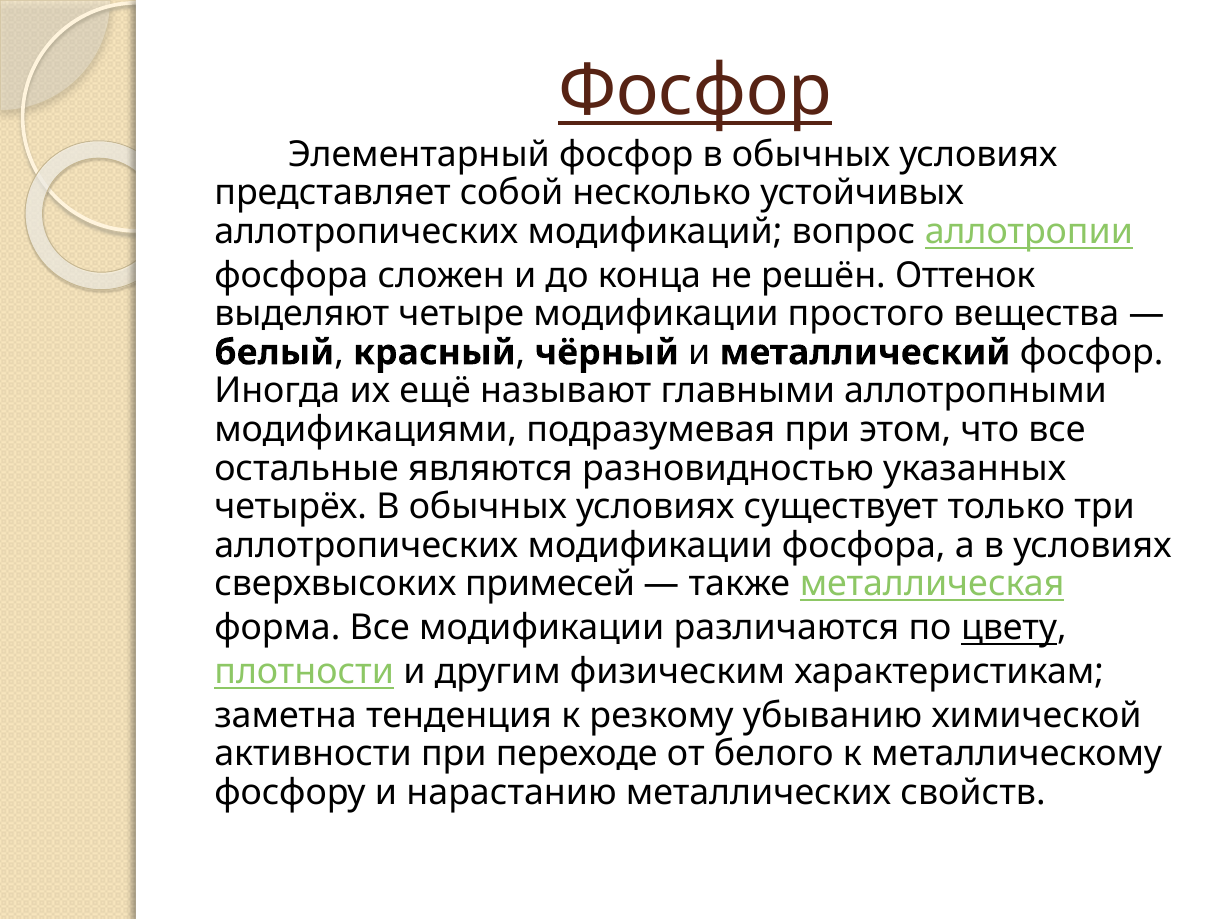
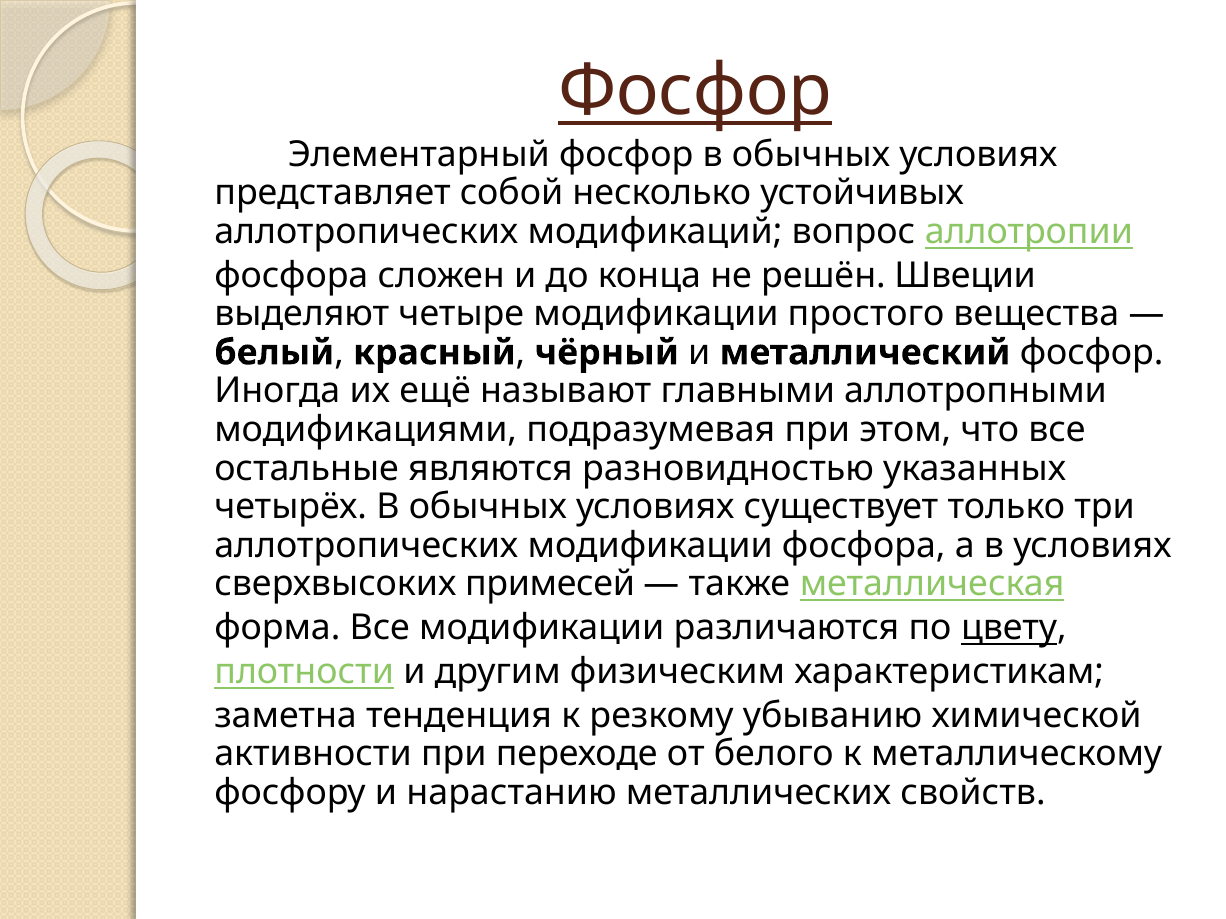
Оттенок: Оттенок -> Швеции
